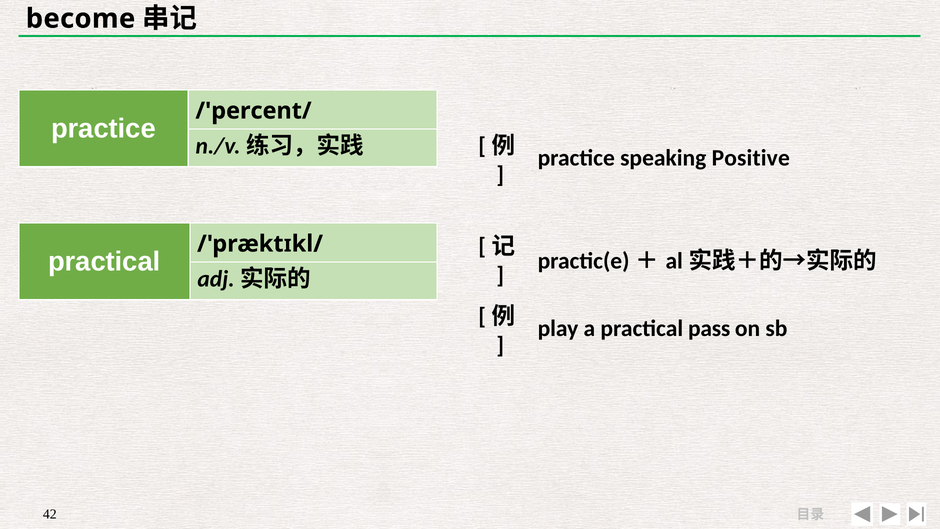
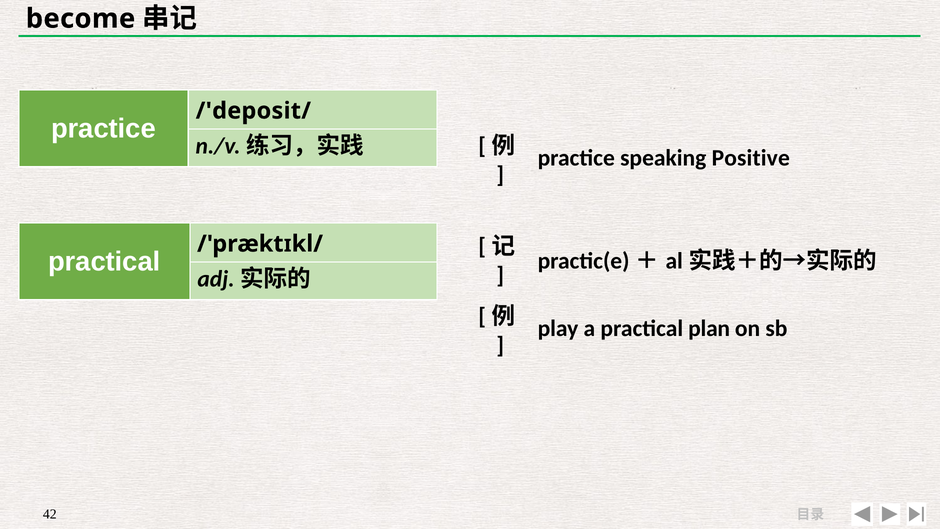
/'percent/: /'percent/ -> /'deposit/
pass: pass -> plan
